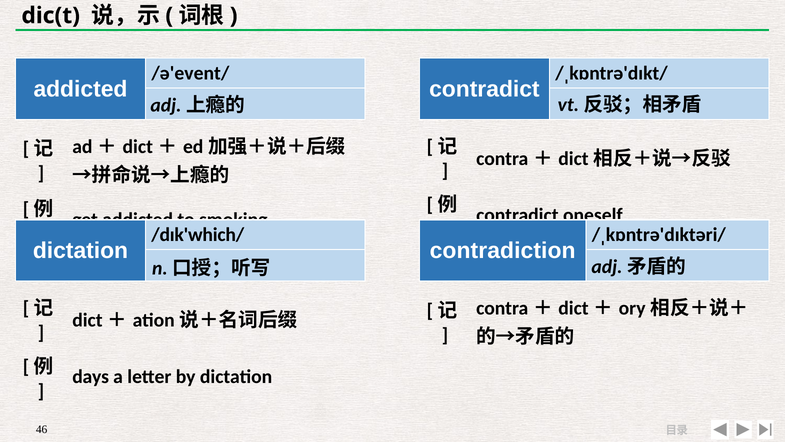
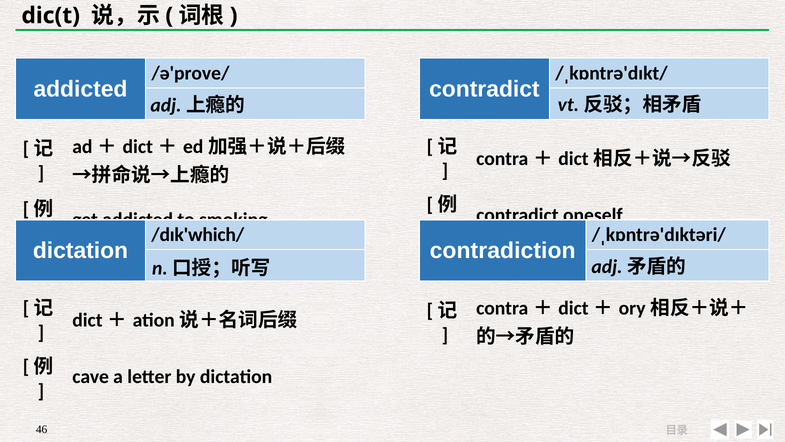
/ə'event/: /ə'event/ -> /ə'prove/
days: days -> cave
